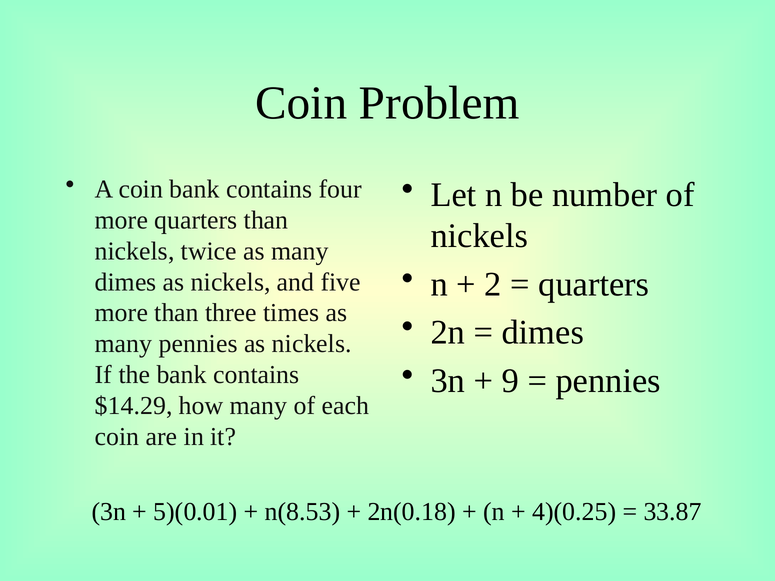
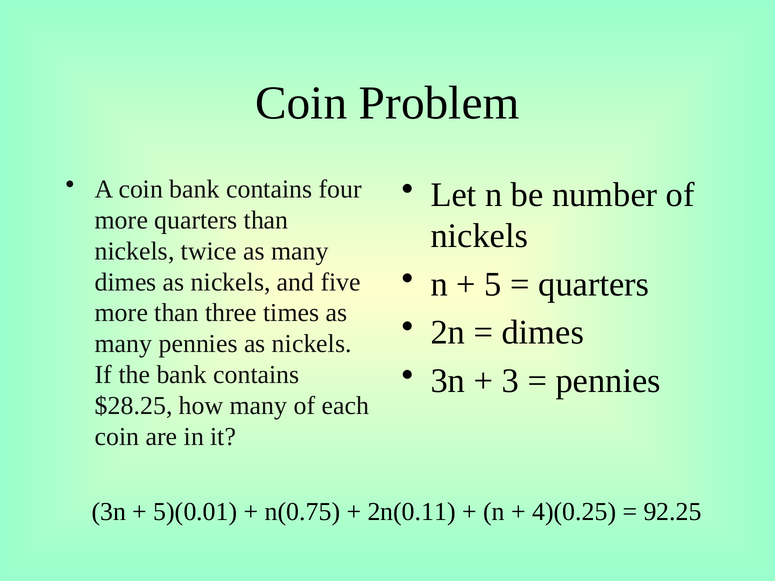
2: 2 -> 5
9: 9 -> 3
$14.29: $14.29 -> $28.25
n(8.53: n(8.53 -> n(0.75
2n(0.18: 2n(0.18 -> 2n(0.11
33.87: 33.87 -> 92.25
